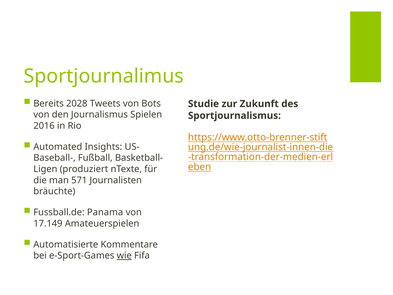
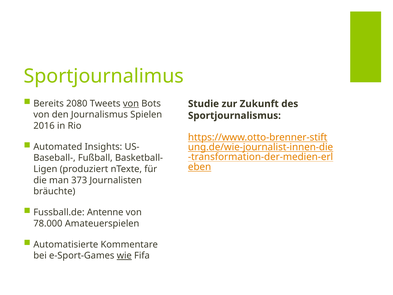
2028: 2028 -> 2080
von at (131, 103) underline: none -> present
571: 571 -> 373
Panama: Panama -> Antenne
17.149: 17.149 -> 78.000
